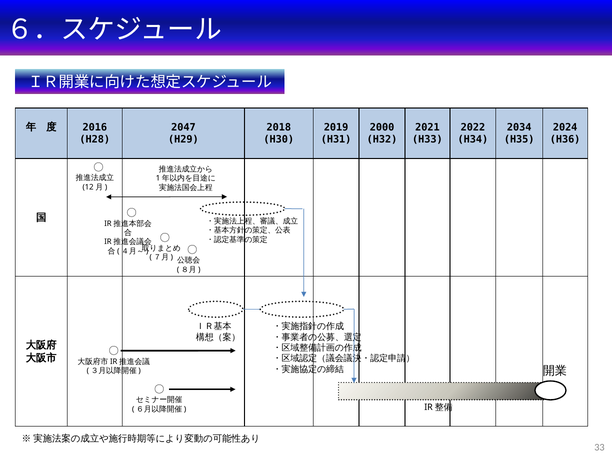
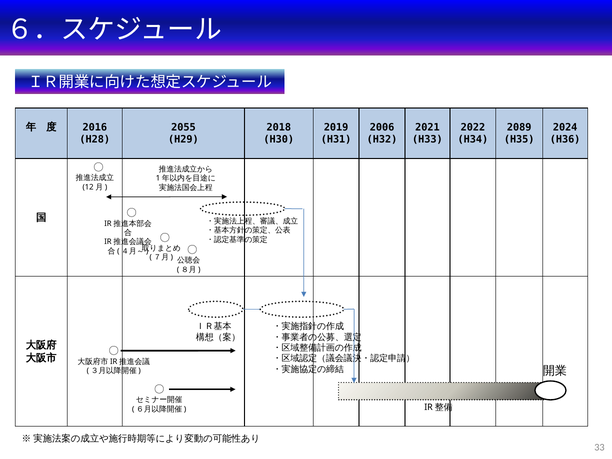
2047: 2047 -> 2055
2000: 2000 -> 2006
2034: 2034 -> 2089
